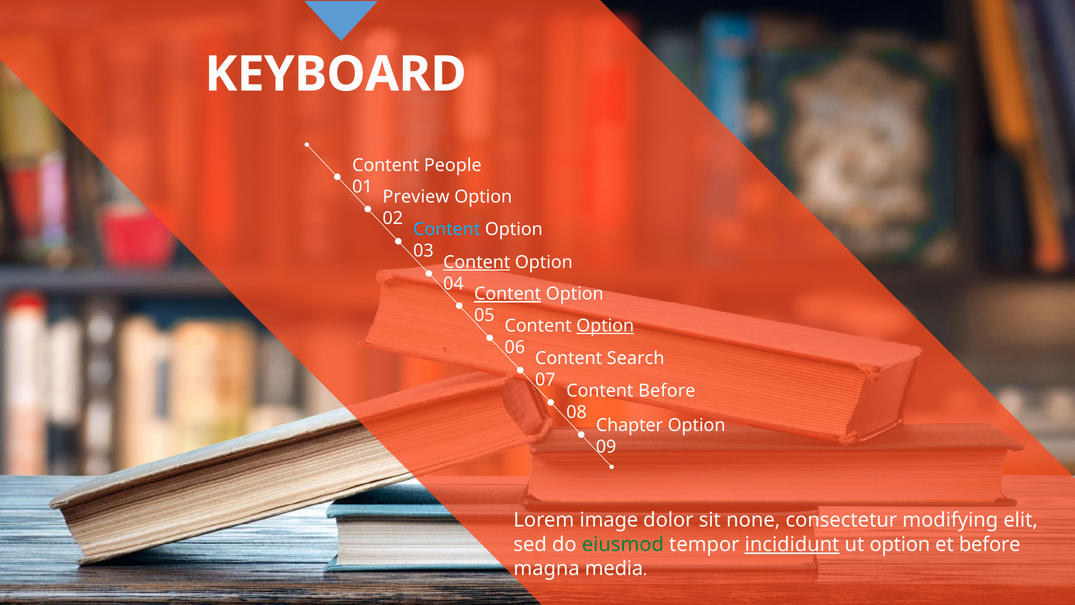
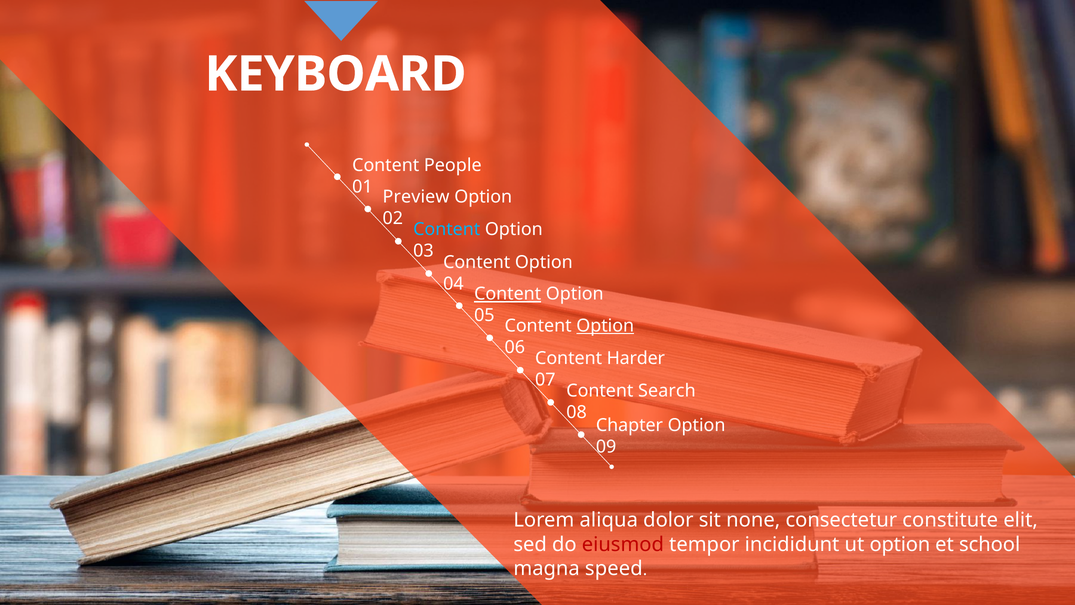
Content at (477, 262) underline: present -> none
Search: Search -> Harder
Content Before: Before -> Search
image: image -> aliqua
modifying: modifying -> constitute
eiusmod colour: green -> red
incididunt underline: present -> none
et before: before -> school
media: media -> speed
